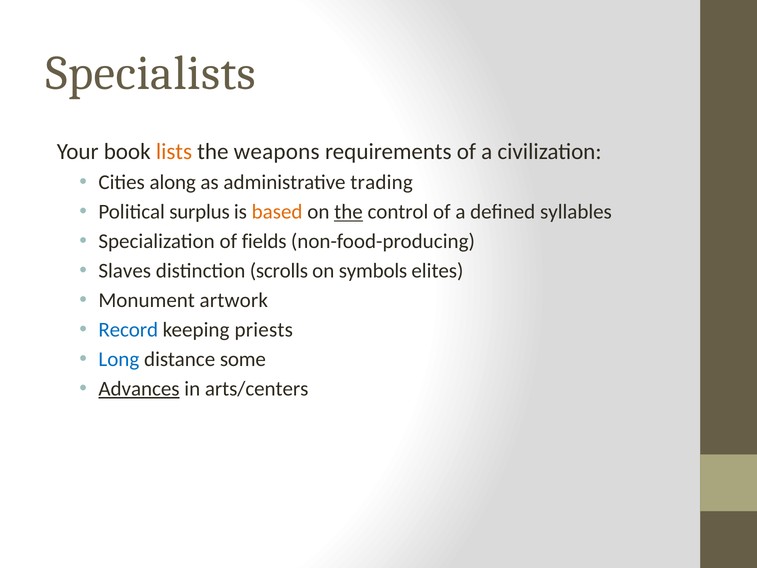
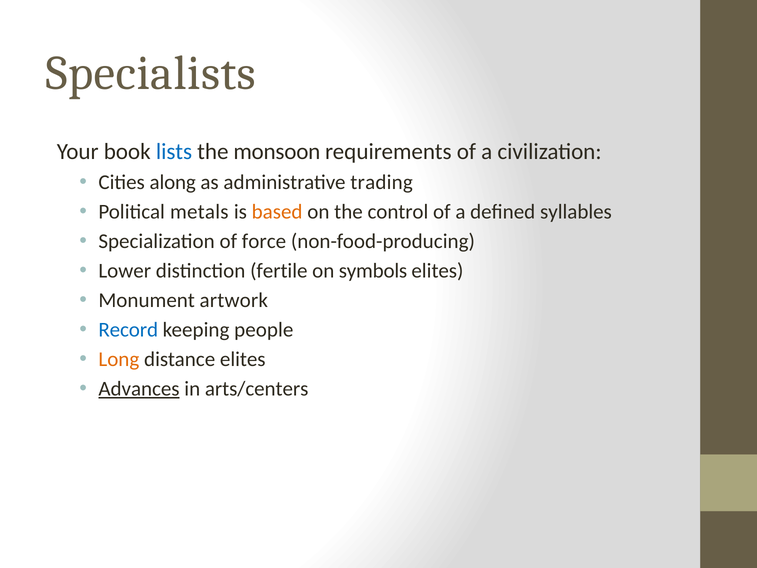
lists colour: orange -> blue
weapons: weapons -> monsoon
surplus: surplus -> metals
the at (349, 212) underline: present -> none
fields: fields -> force
Slaves: Slaves -> Lower
scrolls: scrolls -> fertile
priests: priests -> people
Long colour: blue -> orange
distance some: some -> elites
